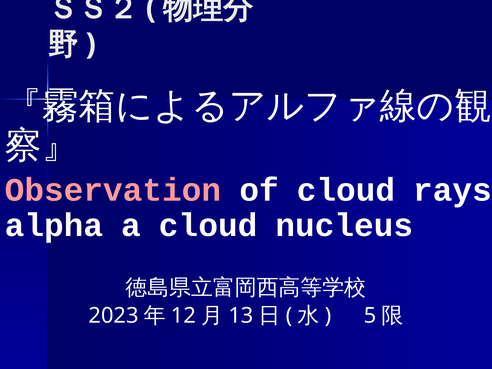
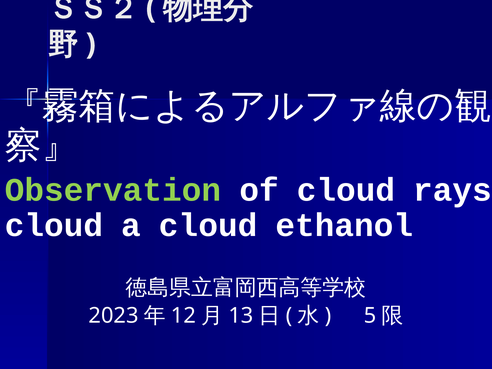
Observation colour: pink -> light green
alpha at (54, 225): alpha -> cloud
nucleus: nucleus -> ethanol
